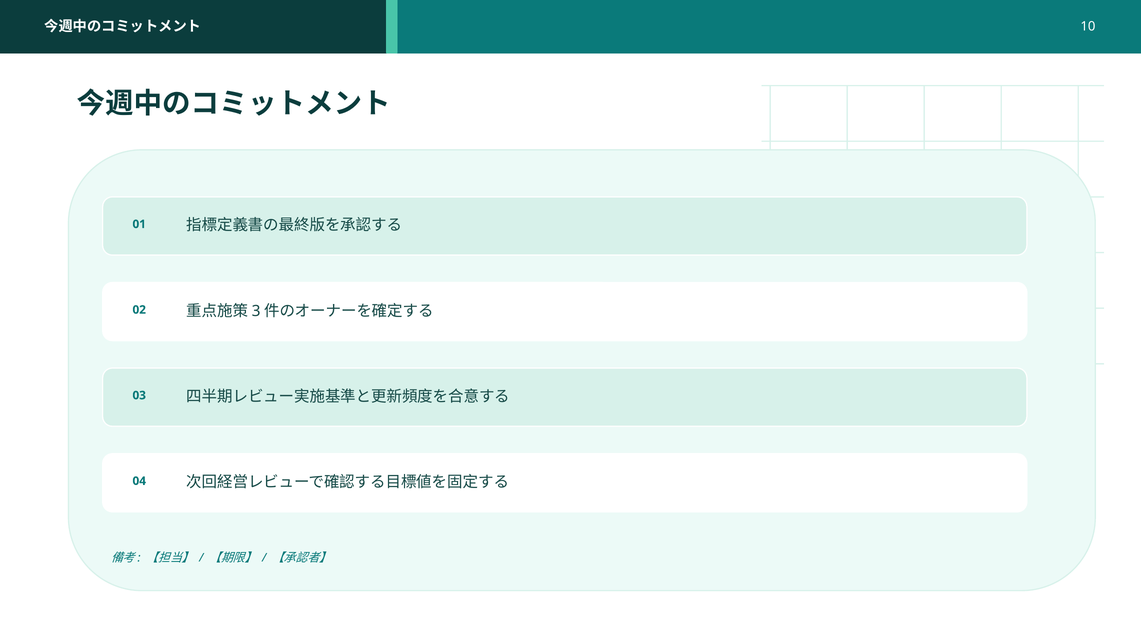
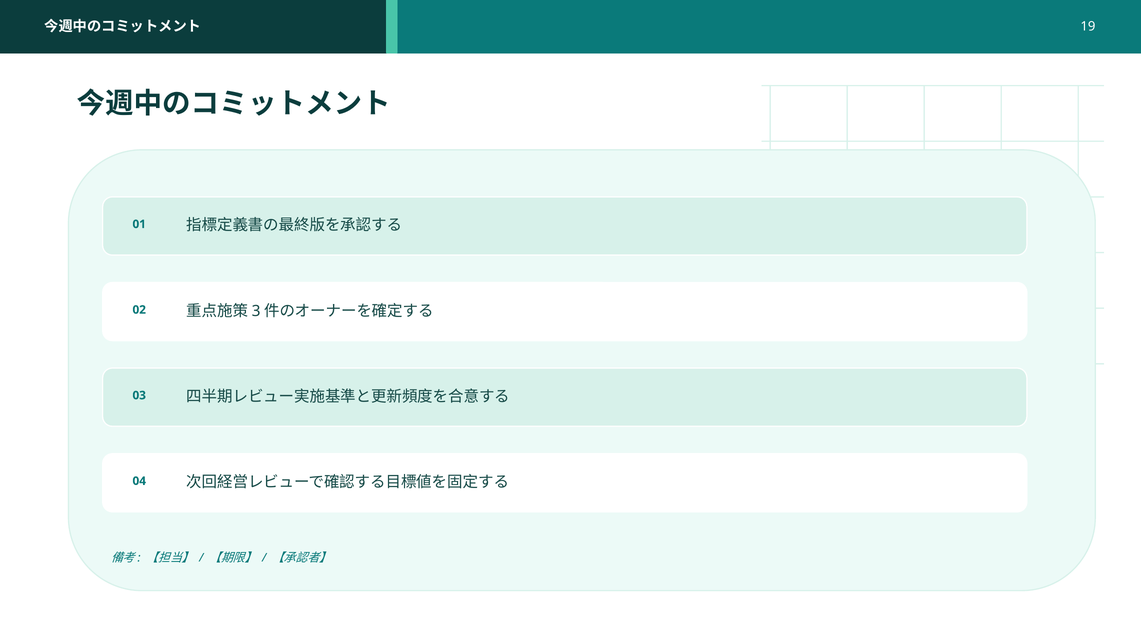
10: 10 -> 19
